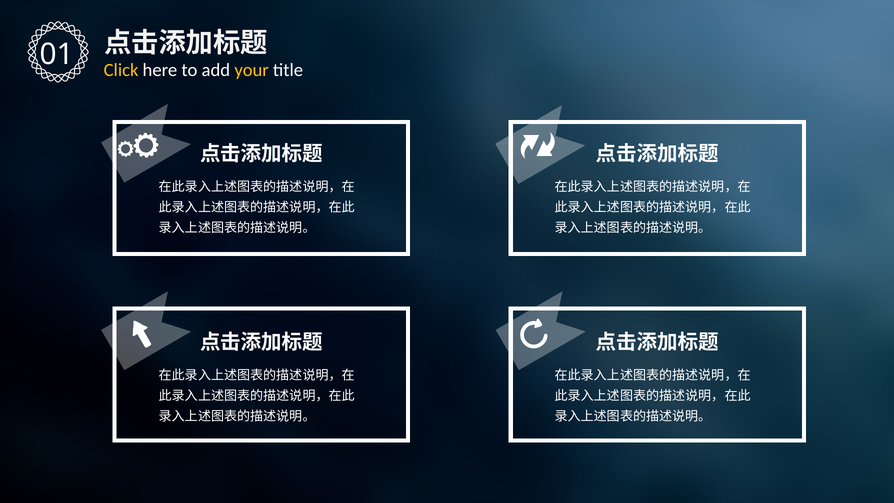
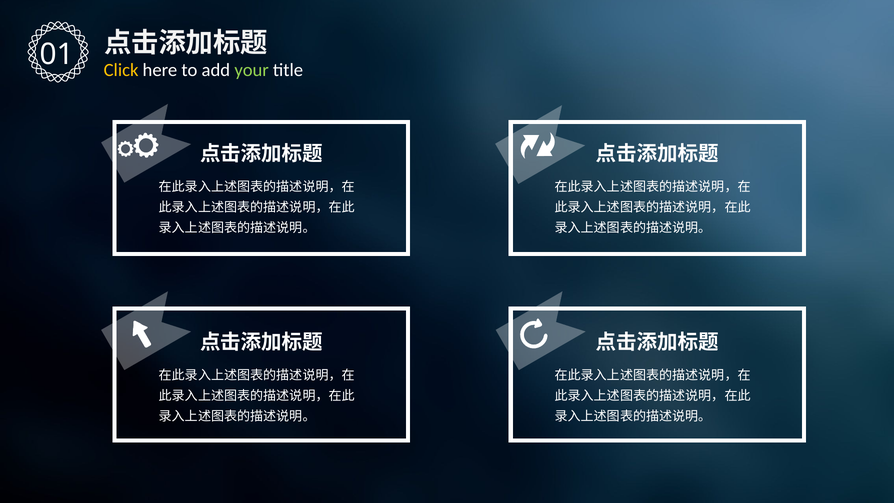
your colour: yellow -> light green
